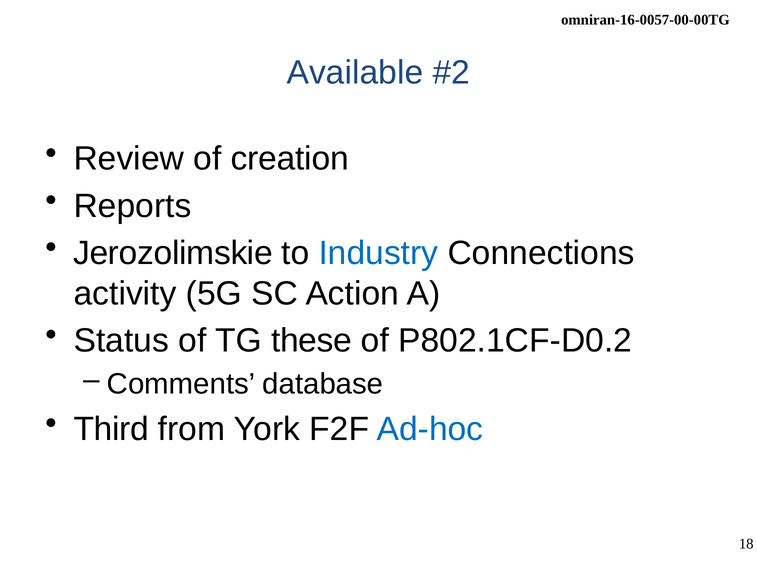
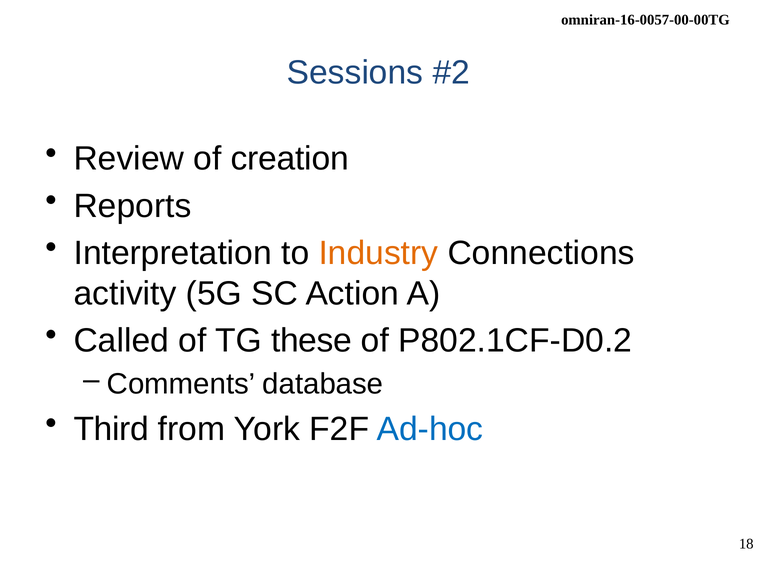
Available: Available -> Sessions
Jerozolimskie: Jerozolimskie -> Interpretation
Industry colour: blue -> orange
Status: Status -> Called
